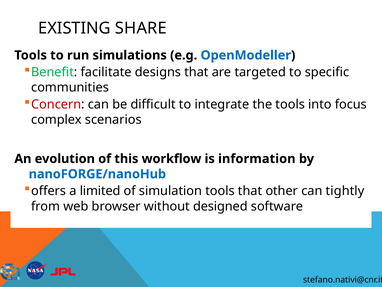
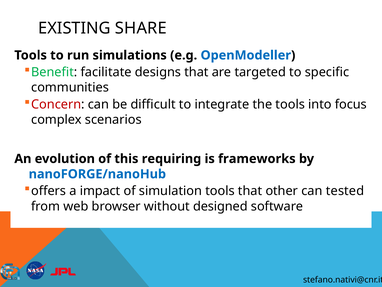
workflow: workflow -> requiring
information: information -> frameworks
limited: limited -> impact
tightly: tightly -> tested
